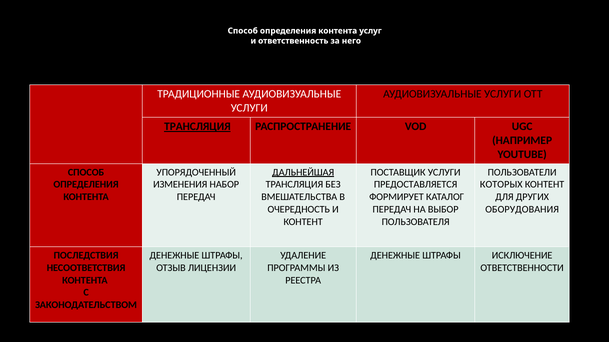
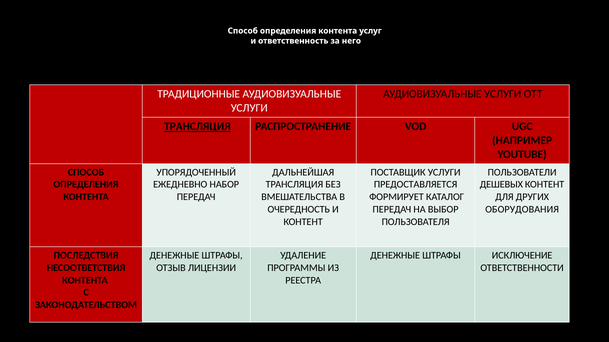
ДАЛЬНЕЙШАЯ underline: present -> none
ИЗМЕНЕНИЯ: ИЗМЕНЕНИЯ -> ЕЖЕДНЕВНО
КОТОРЫХ: КОТОРЫХ -> ДЕШЕВЫХ
